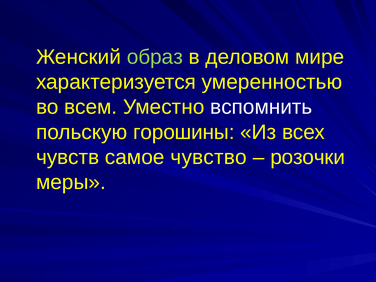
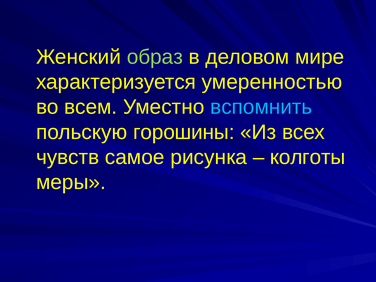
вспомнить colour: white -> light blue
чувство: чувство -> рисунка
розочки: розочки -> колготы
